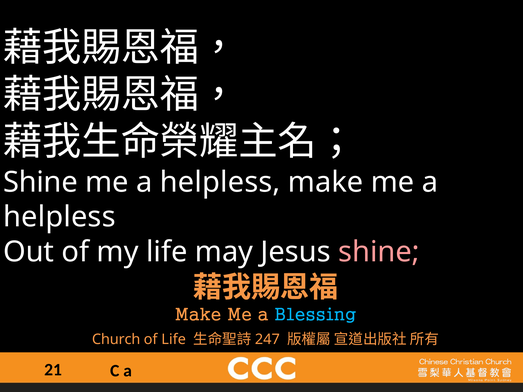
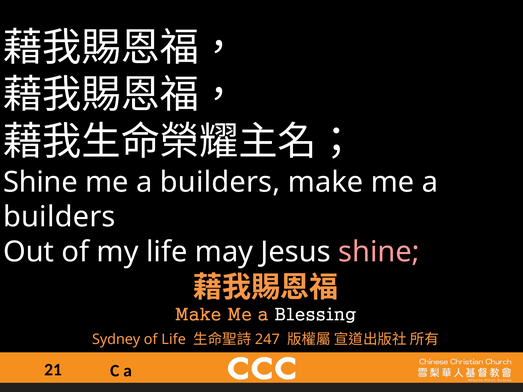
helpless at (220, 182): helpless -> builders
helpless at (59, 217): helpless -> builders
Blessing colour: light blue -> white
Church: Church -> Sydney
